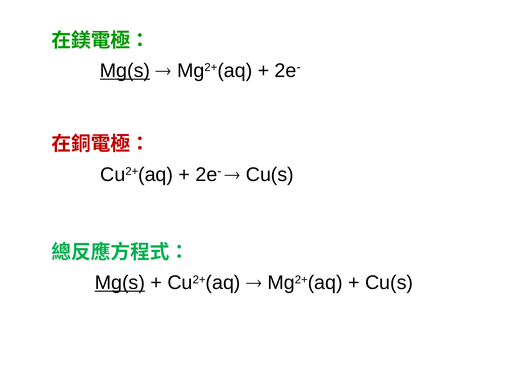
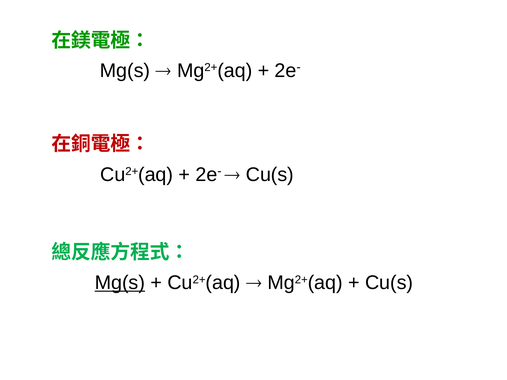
Mg(s at (125, 71) underline: present -> none
